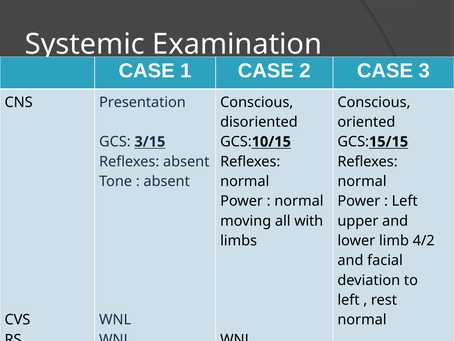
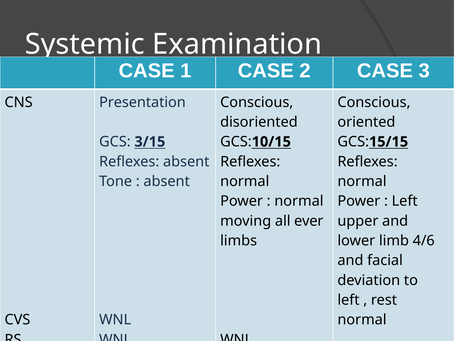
with: with -> ever
4/2: 4/2 -> 4/6
